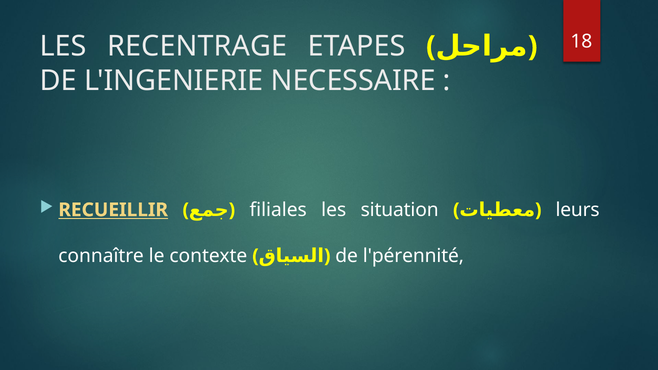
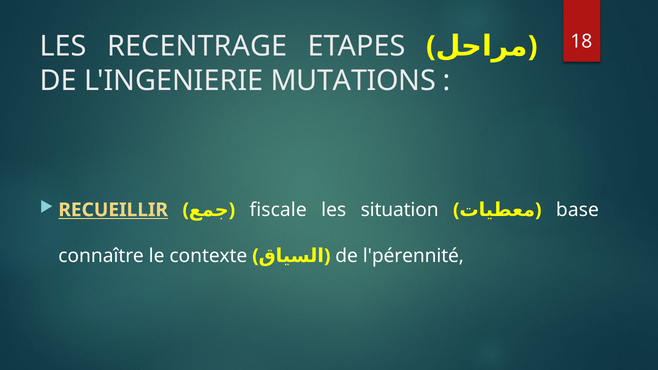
NECESSAIRE: NECESSAIRE -> MUTATIONS
filiales: filiales -> fiscale
leurs: leurs -> base
